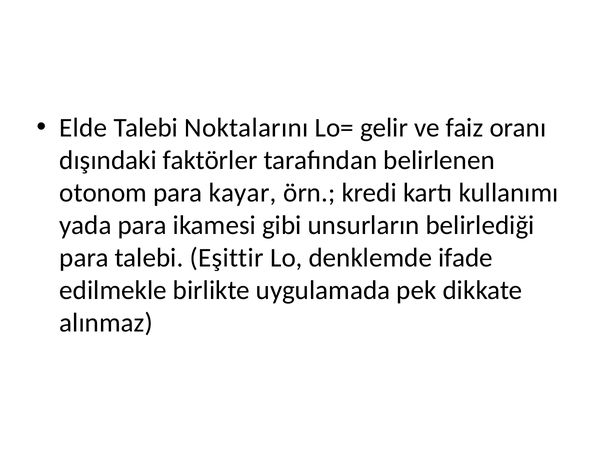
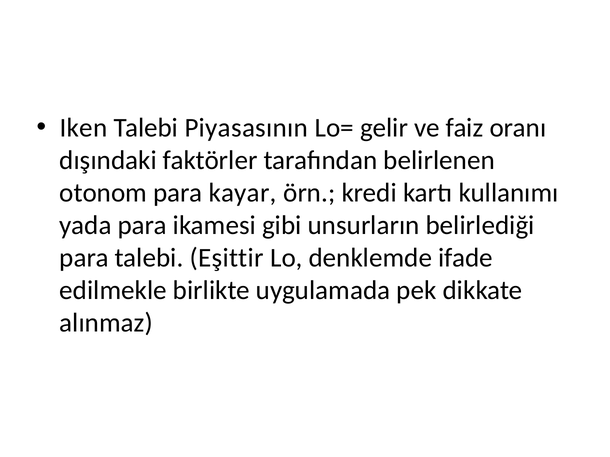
Elde: Elde -> Iken
Noktalarını: Noktalarını -> Piyasasının
